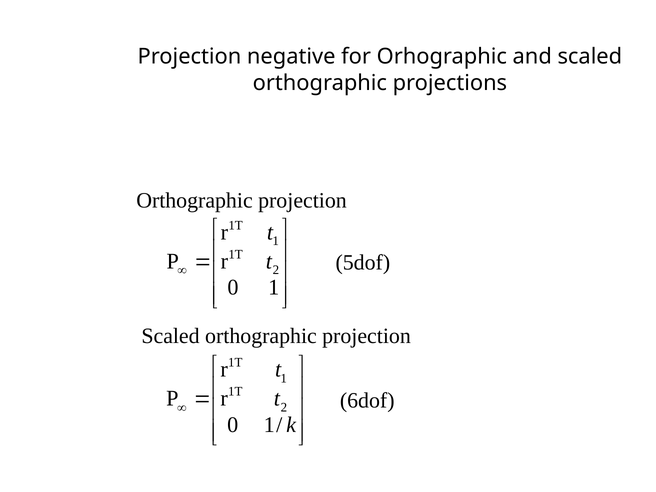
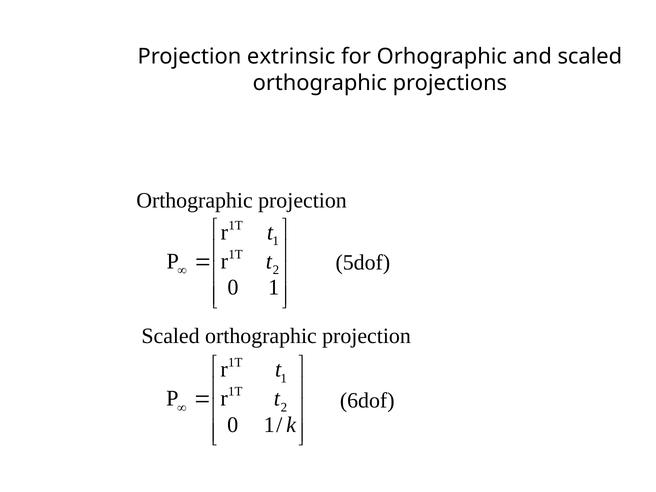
negative: negative -> extrinsic
